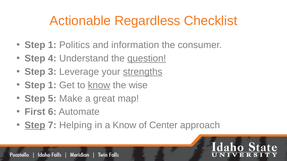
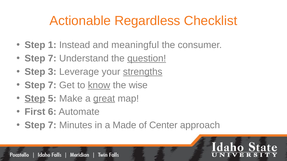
Politics: Politics -> Instead
information: information -> meaningful
4 at (52, 59): 4 -> 7
1 at (52, 85): 1 -> 7
Step at (35, 99) underline: none -> present
great underline: none -> present
Step at (35, 126) underline: present -> none
Helping: Helping -> Minutes
a Know: Know -> Made
